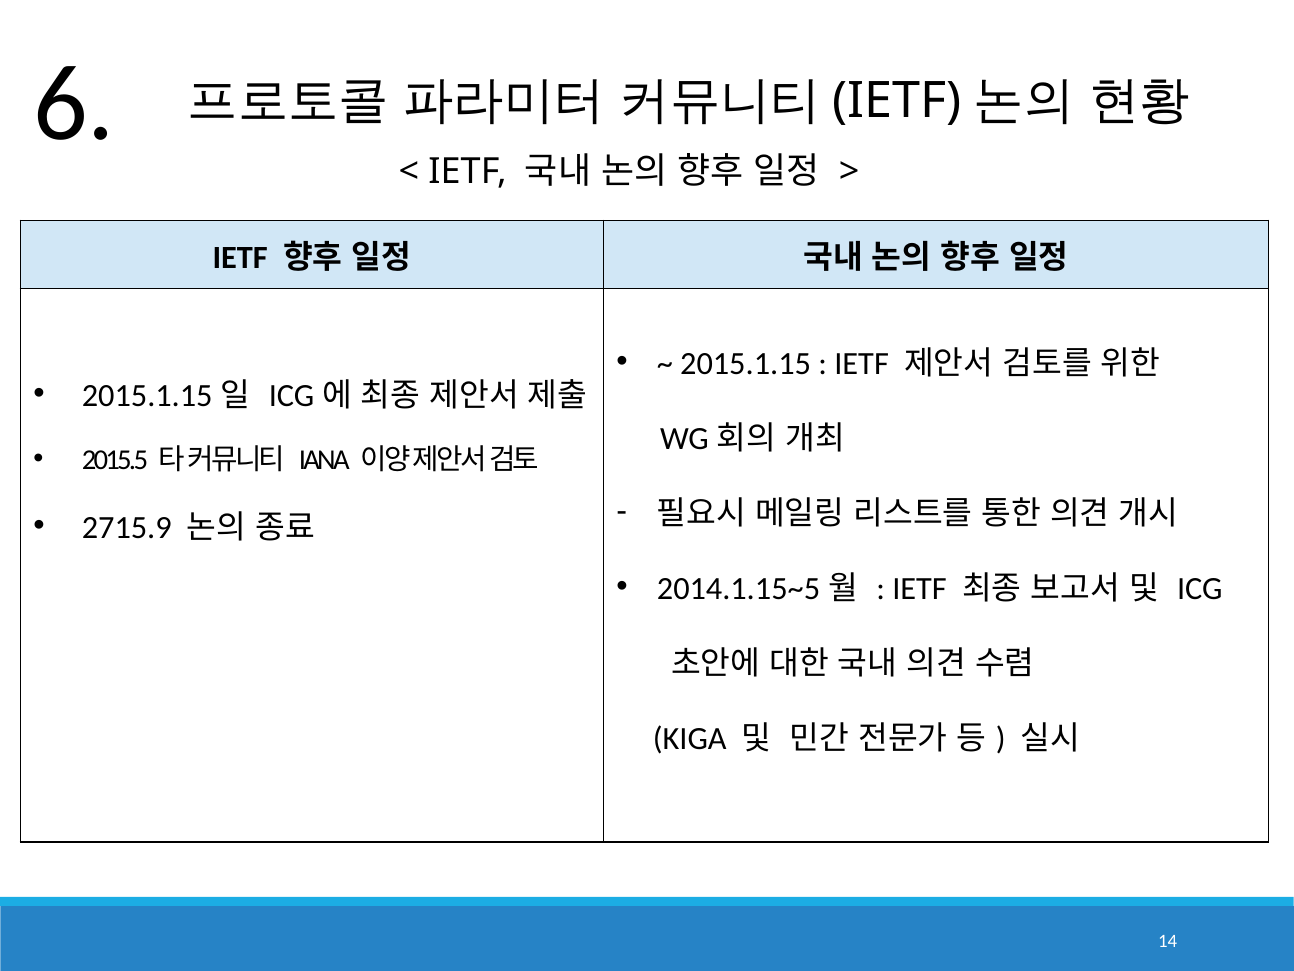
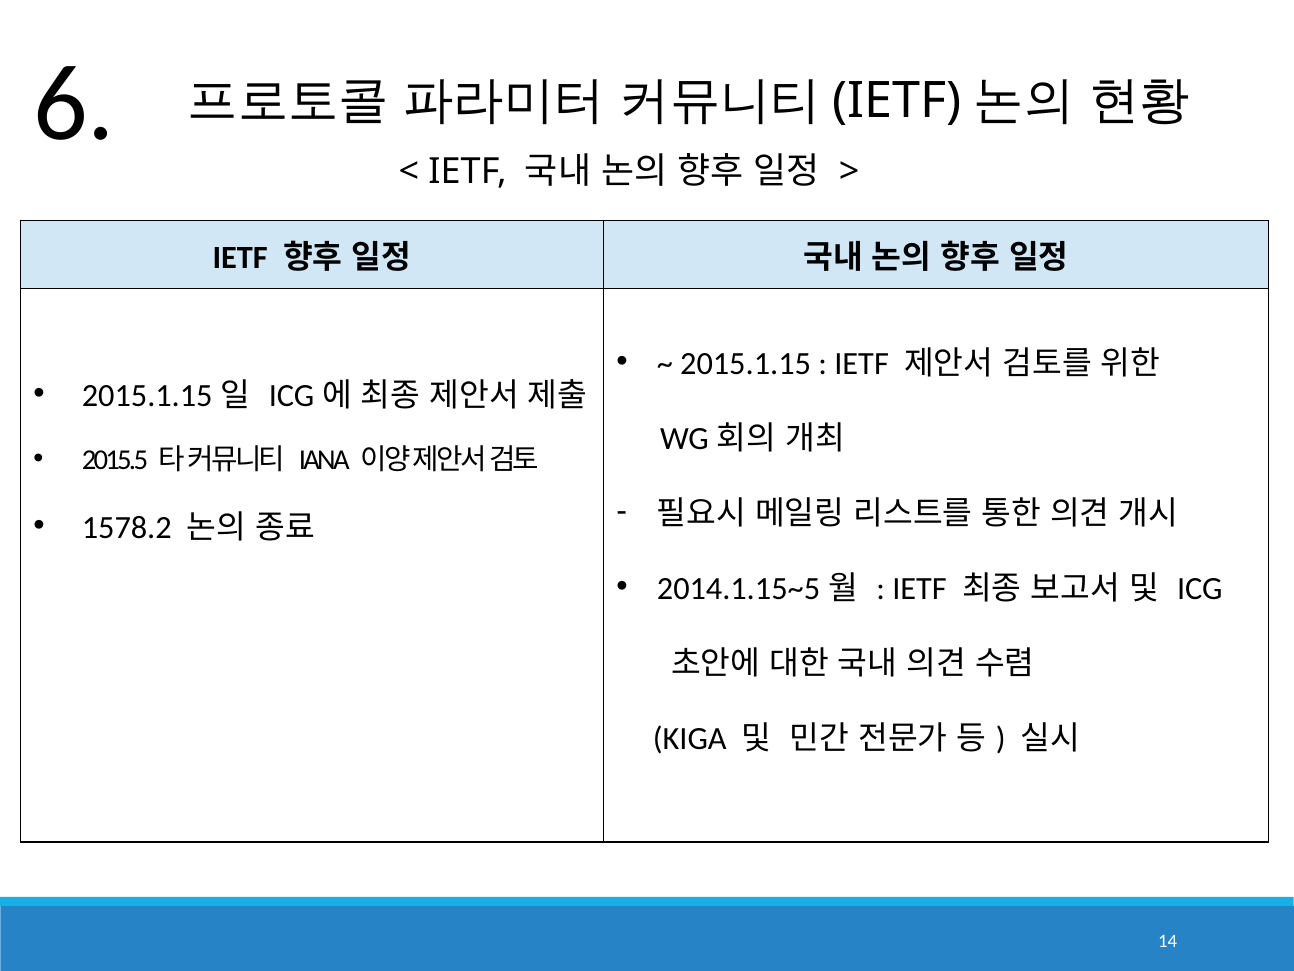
2715.9: 2715.9 -> 1578.2
